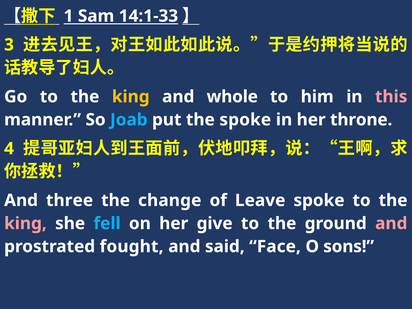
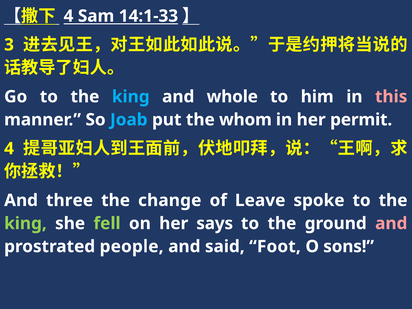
1 at (68, 16): 1 -> 4
king at (131, 97) colour: yellow -> light blue
the spoke: spoke -> whom
throne: throne -> permit
king at (25, 223) colour: pink -> light green
fell colour: light blue -> light green
give: give -> says
fought: fought -> people
Face: Face -> Foot
